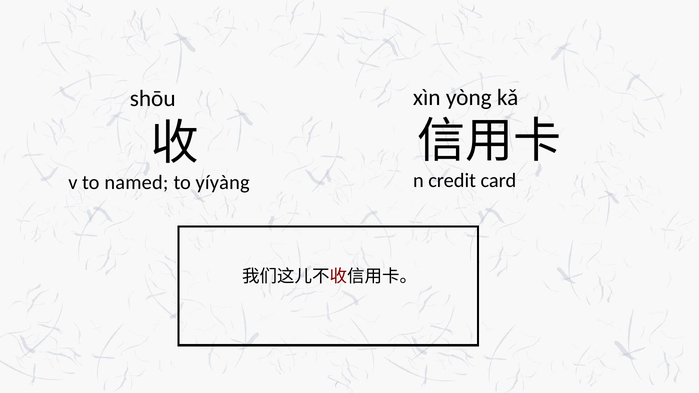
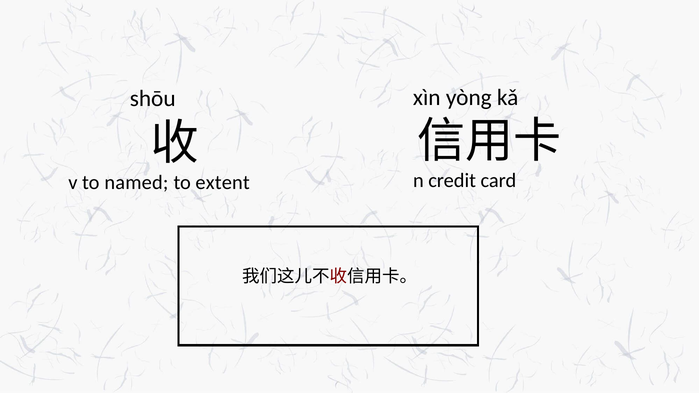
yíyàng: yíyàng -> extent
